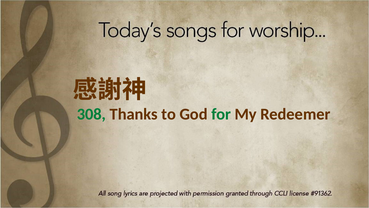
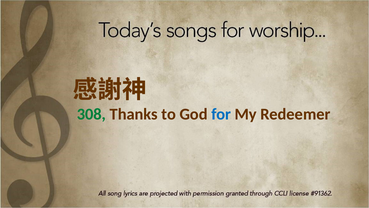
for colour: green -> blue
